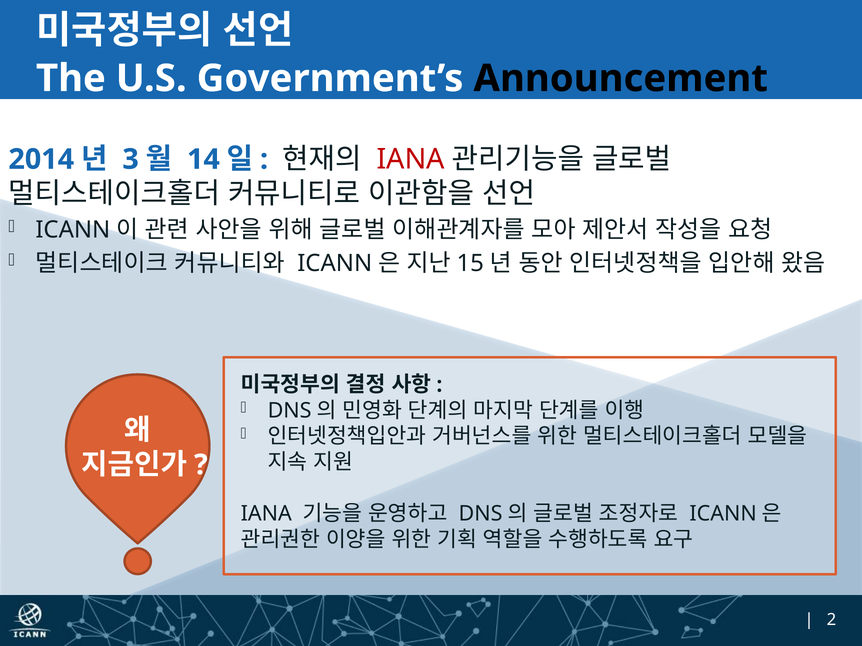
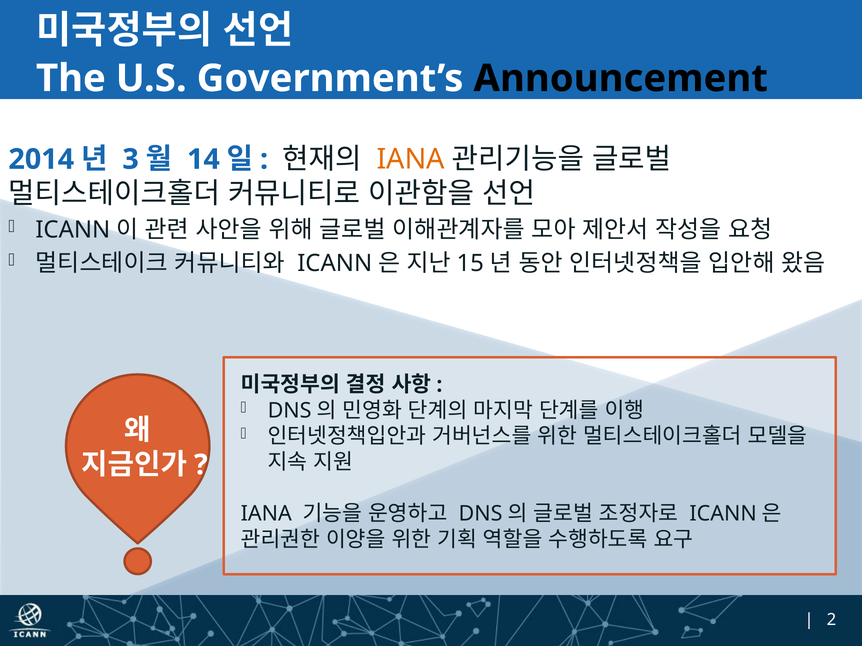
IANA at (411, 159) colour: red -> orange
